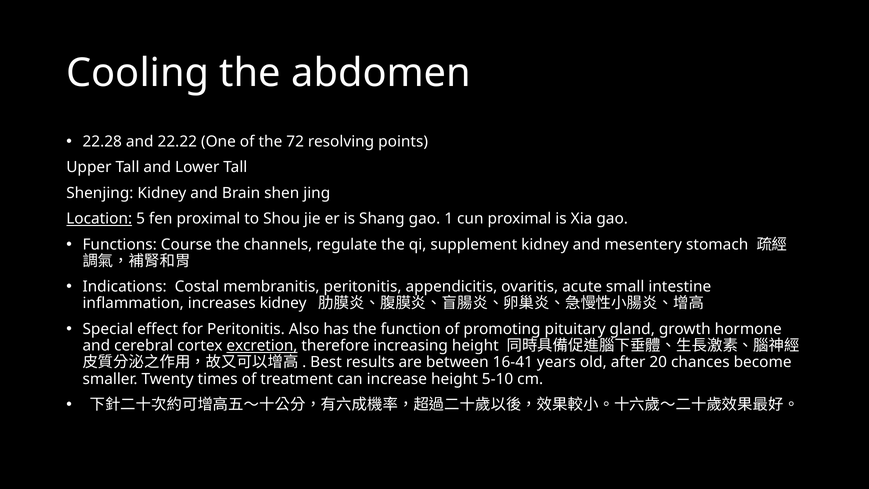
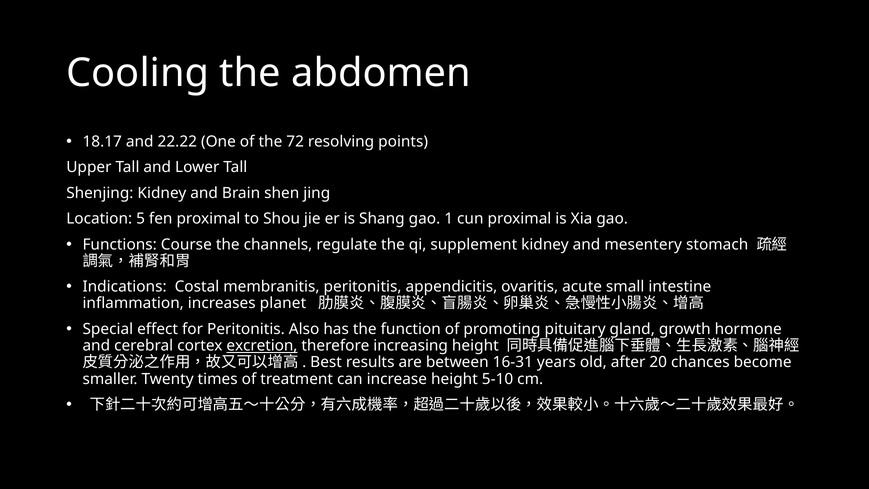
22.28: 22.28 -> 18.17
Location underline: present -> none
increases kidney: kidney -> planet
16-41: 16-41 -> 16-31
